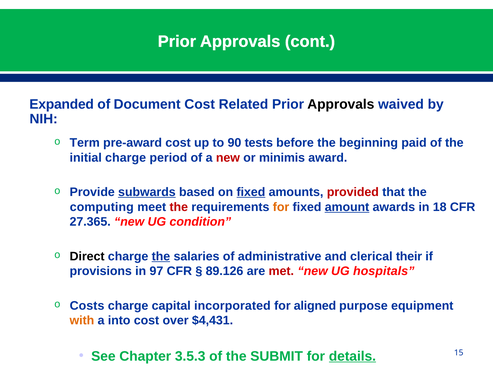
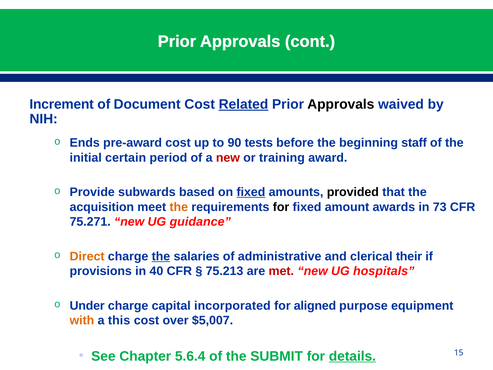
Expanded: Expanded -> Increment
Related underline: none -> present
Term: Term -> Ends
paid: paid -> staff
initial charge: charge -> certain
minimis: minimis -> training
subwards underline: present -> none
provided colour: red -> black
computing: computing -> acquisition
the at (179, 207) colour: red -> orange
for at (281, 207) colour: orange -> black
amount underline: present -> none
18: 18 -> 73
27.365: 27.365 -> 75.271
condition: condition -> guidance
Direct colour: black -> orange
97: 97 -> 40
89.126: 89.126 -> 75.213
Costs: Costs -> Under
into: into -> this
$4,431: $4,431 -> $5,007
3.5.3: 3.5.3 -> 5.6.4
